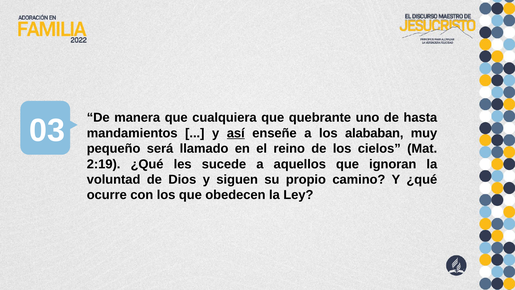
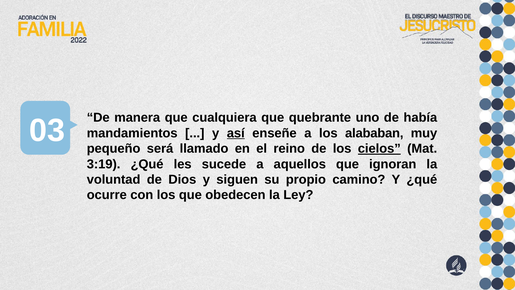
hasta: hasta -> había
cielos underline: none -> present
2:19: 2:19 -> 3:19
